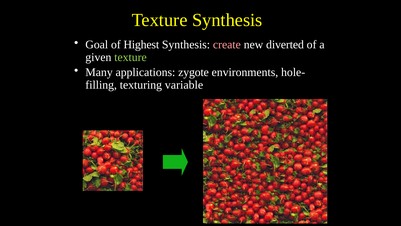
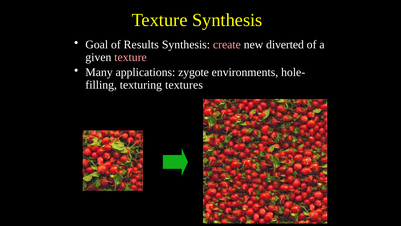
Highest: Highest -> Results
texture at (131, 57) colour: light green -> pink
variable: variable -> textures
